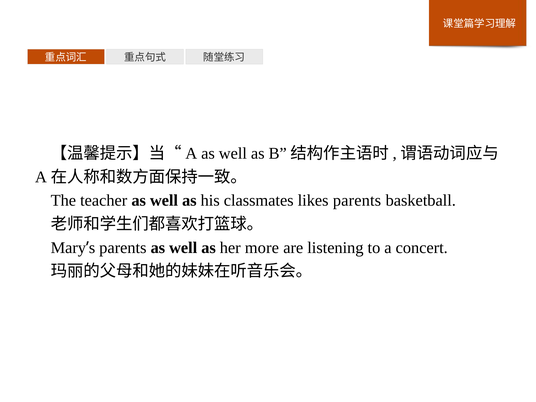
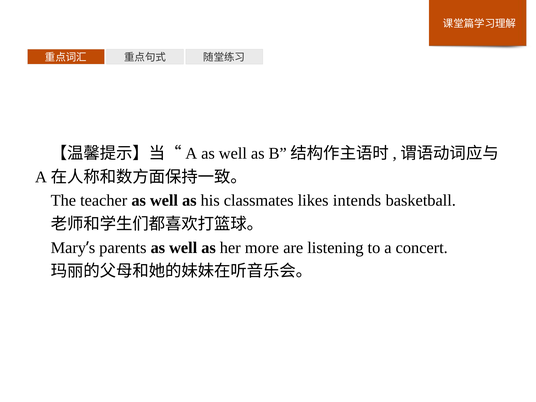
likes parents: parents -> intends
